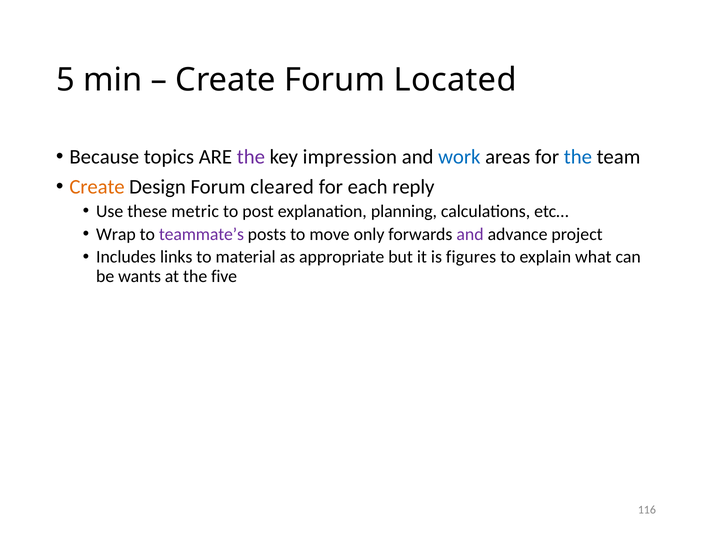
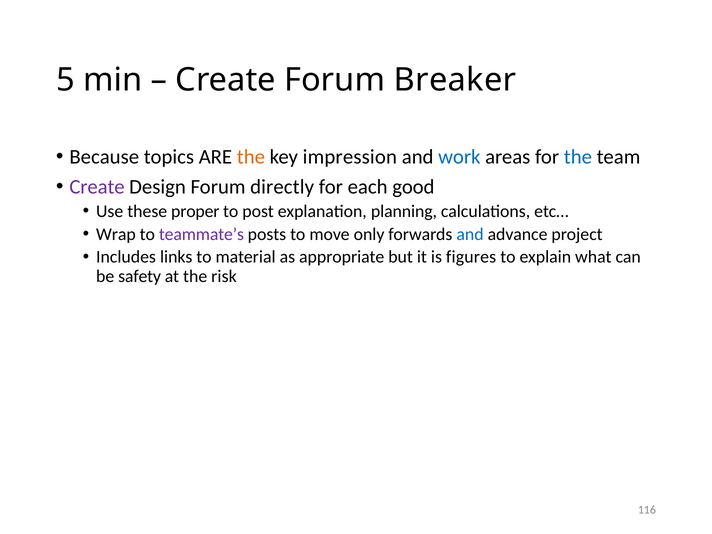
Located: Located -> Breaker
the at (251, 157) colour: purple -> orange
Create at (97, 187) colour: orange -> purple
cleared: cleared -> directly
reply: reply -> good
metric: metric -> proper
and at (470, 234) colour: purple -> blue
wants: wants -> safety
five: five -> risk
